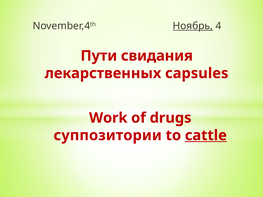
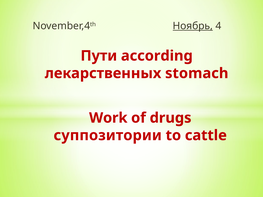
свидания: свидания -> according
capsules: capsules -> stomach
cattle underline: present -> none
